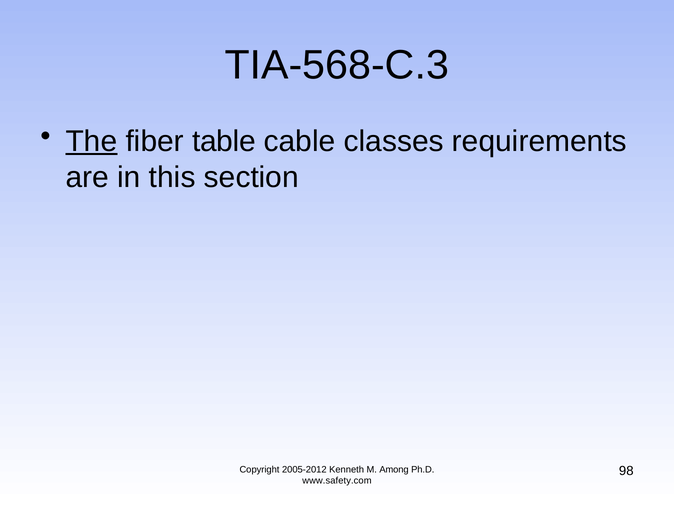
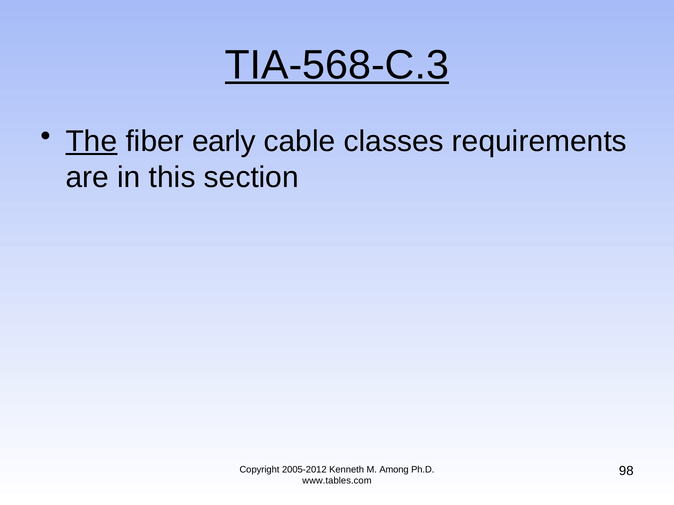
TIA-568-C.3 underline: none -> present
table: table -> early
www.safety.com: www.safety.com -> www.tables.com
